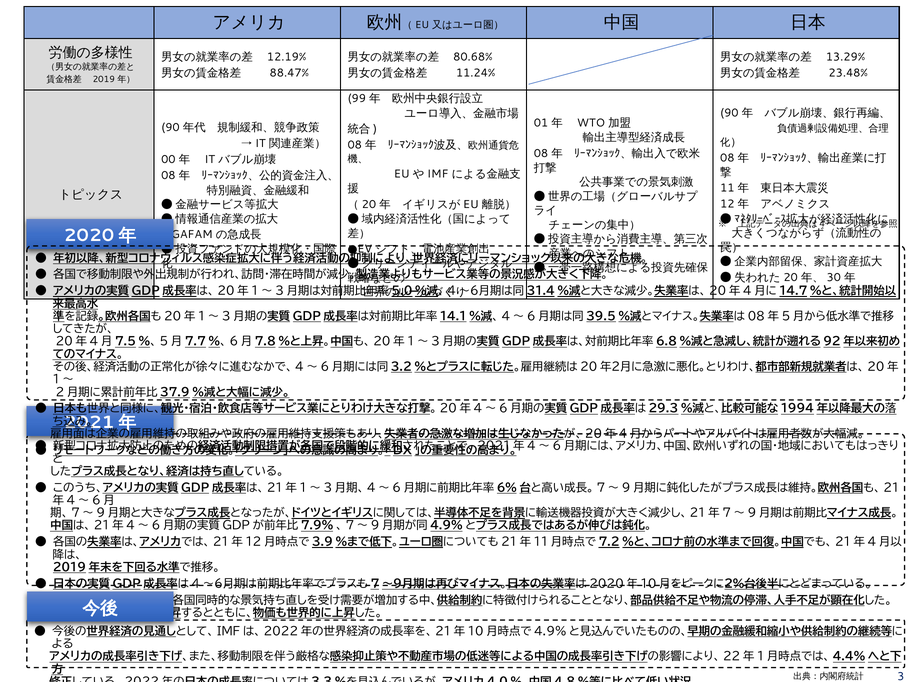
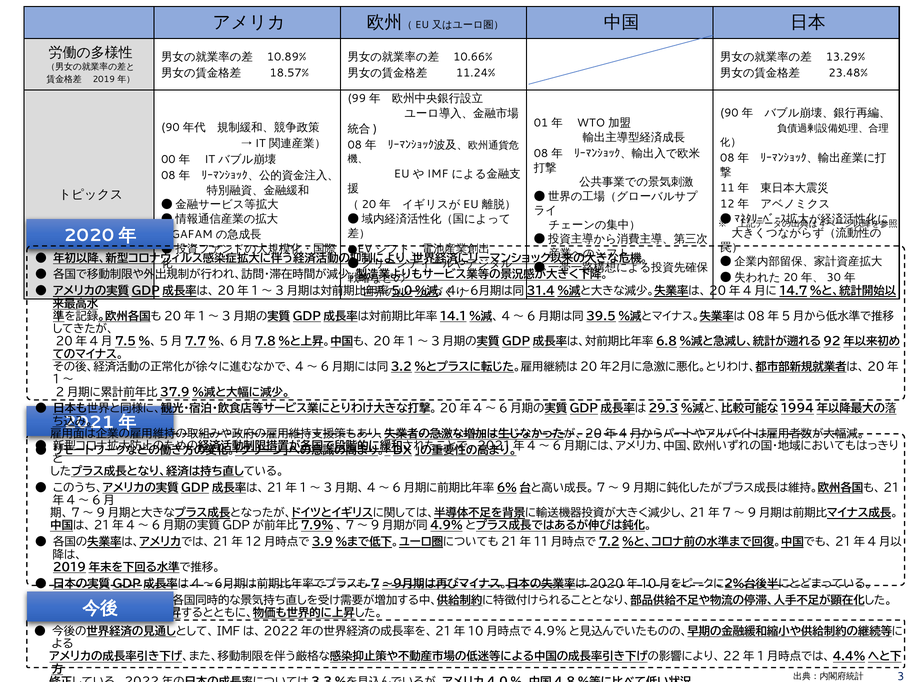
12.19%: 12.19% -> 10.89%
80.68%: 80.68% -> 10.66%
88.47%: 88.47% -> 18.57%
